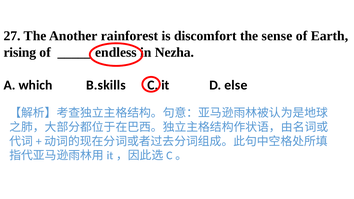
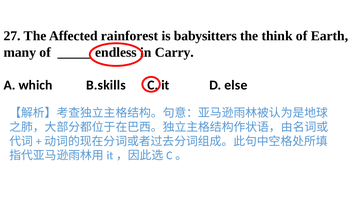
Another: Another -> Affected
discomfort: discomfort -> babysitters
sense: sense -> think
rising: rising -> many
Nezha: Nezha -> Carry
